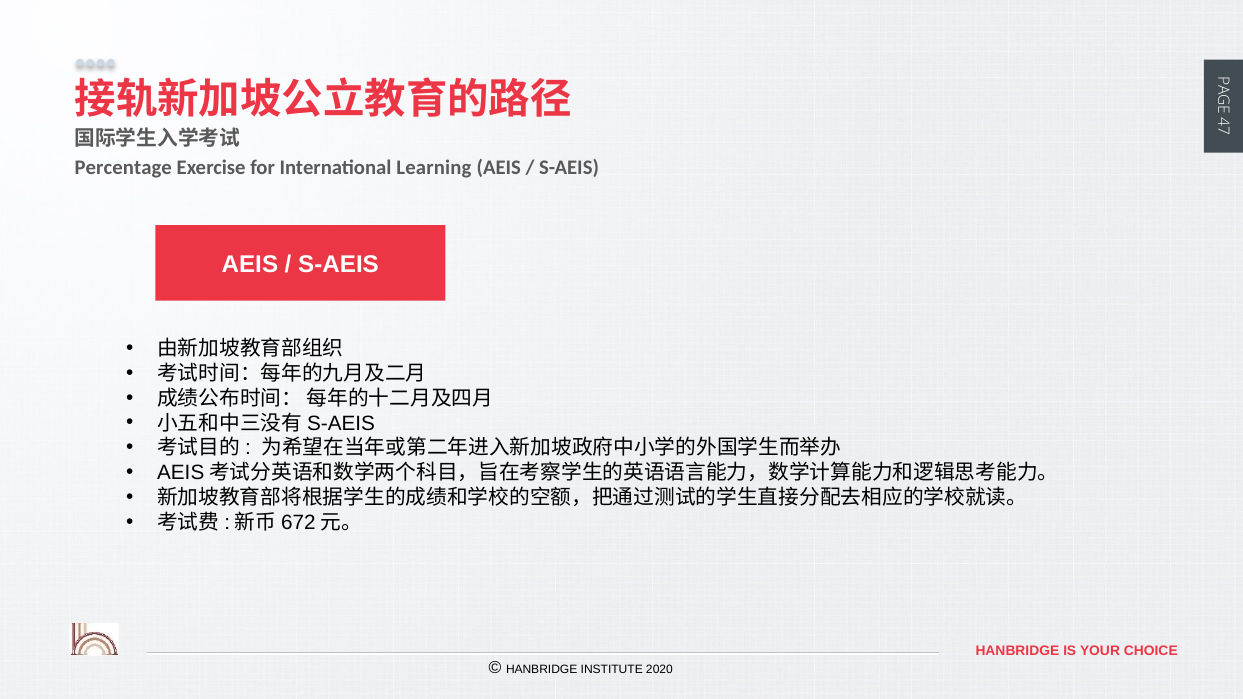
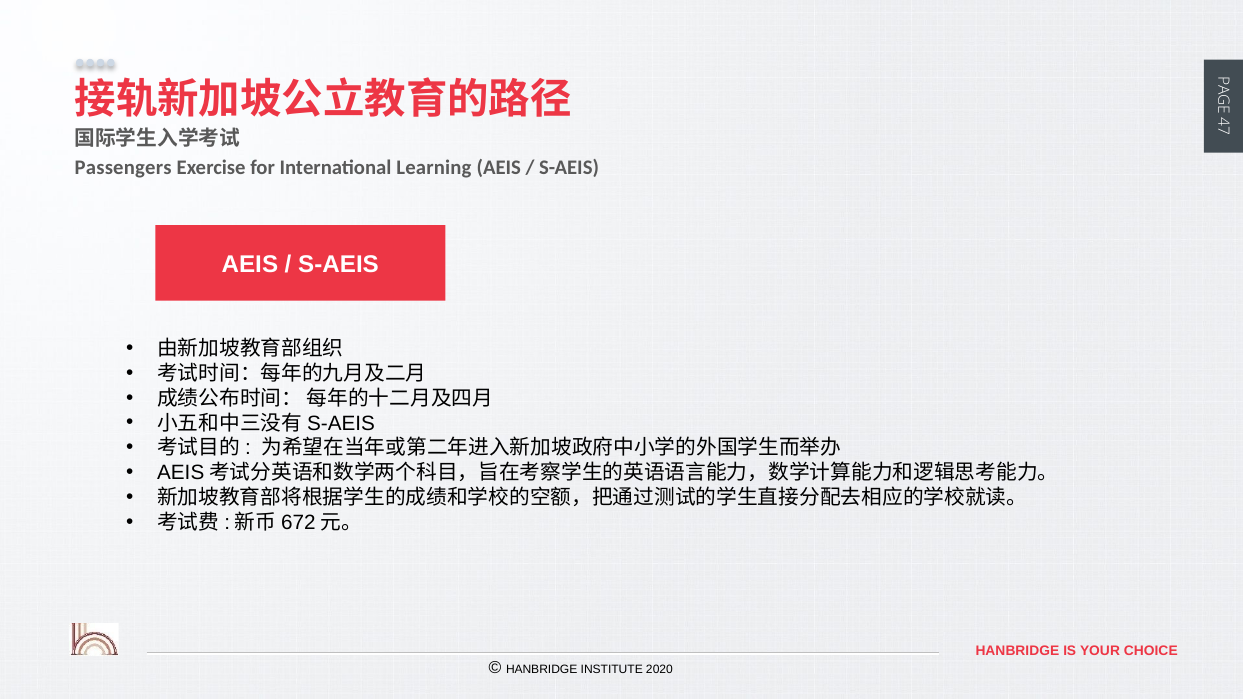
Percentage: Percentage -> Passengers
